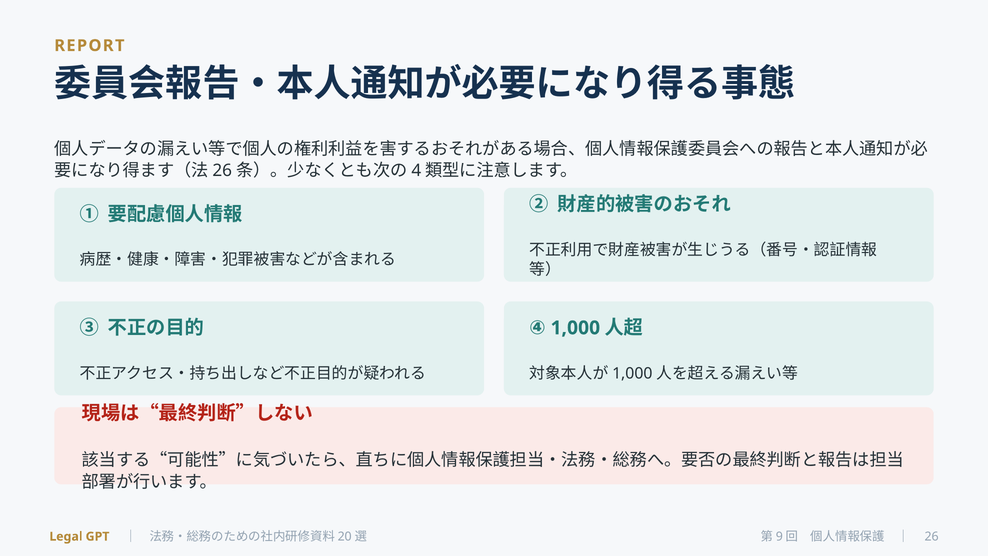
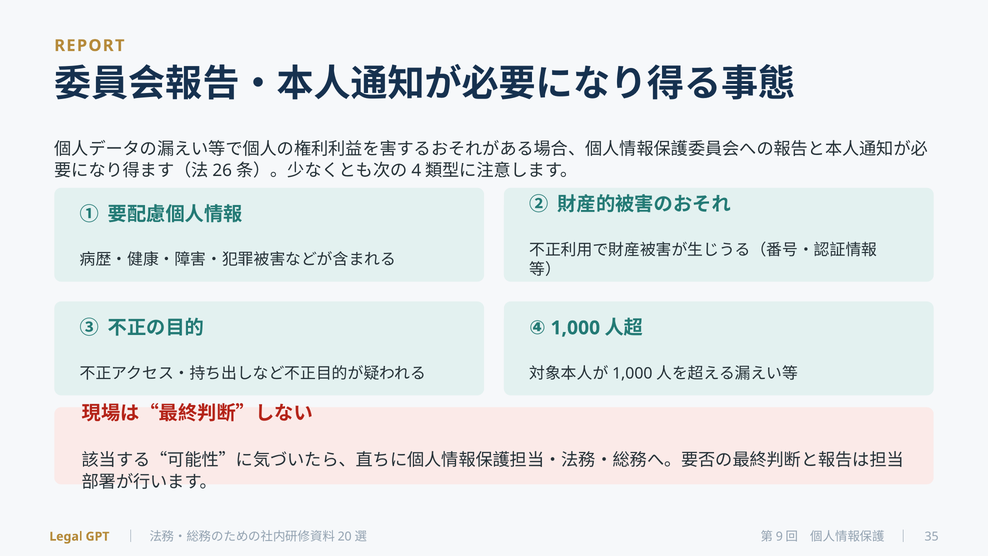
26: 26 -> 35
